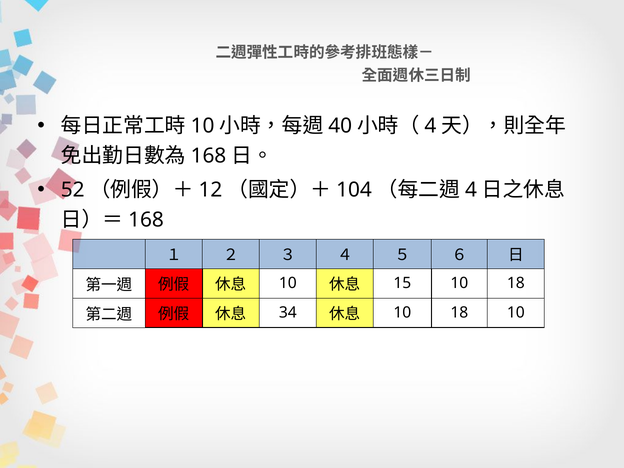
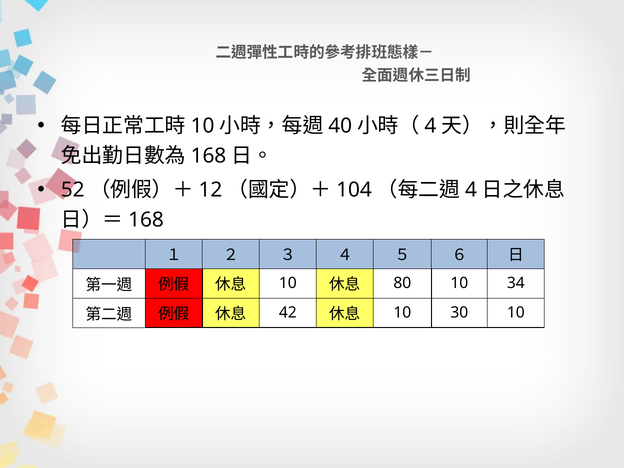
15: 15 -> 80
18 at (516, 283): 18 -> 34
34: 34 -> 42
18 at (459, 313): 18 -> 30
